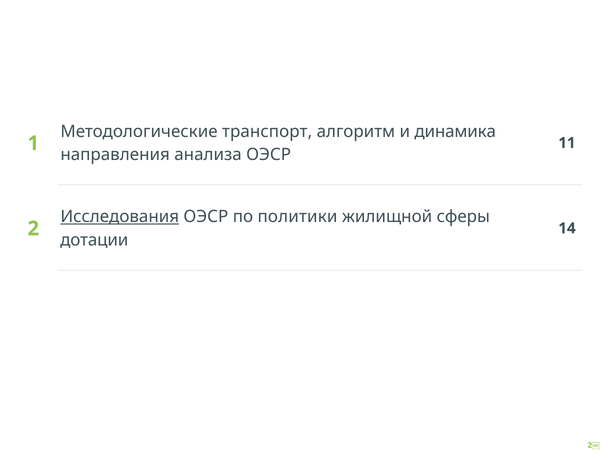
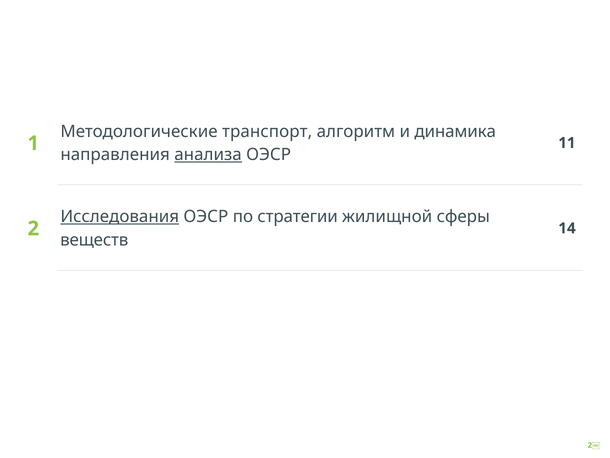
анализа underline: none -> present
политики: политики -> стратегии
дотации: дотации -> веществ
